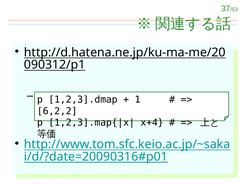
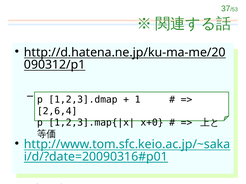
6,2,2: 6,2,2 -> 2,6,4
x+4: x+4 -> x+0
